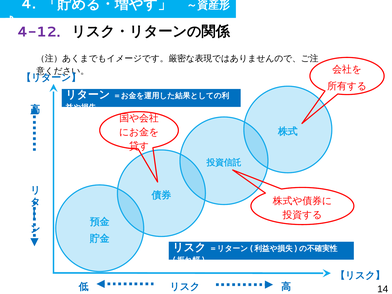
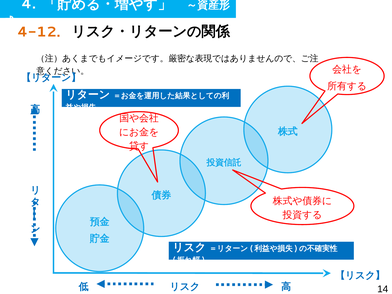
4-12 colour: purple -> orange
